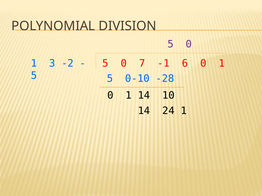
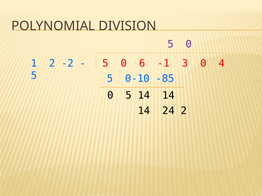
1 3: 3 -> 2
7: 7 -> 6
6: 6 -> 3
1 at (222, 63): 1 -> 4
-28: -28 -> -85
1 at (129, 96): 1 -> 5
10 at (168, 96): 10 -> 14
24 1: 1 -> 2
